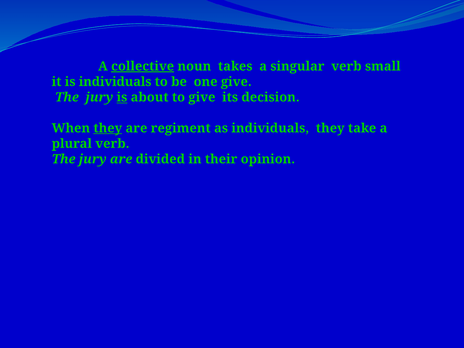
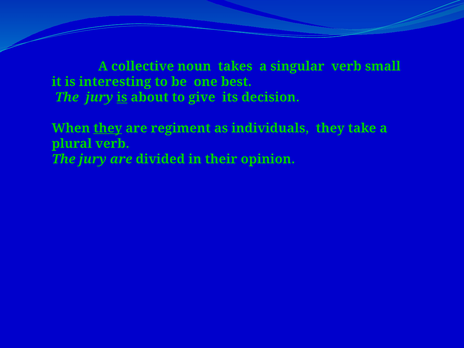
collective underline: present -> none
is individuals: individuals -> interesting
one give: give -> best
